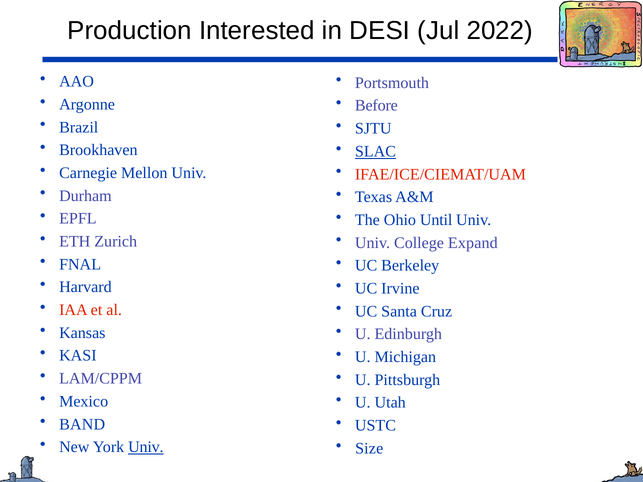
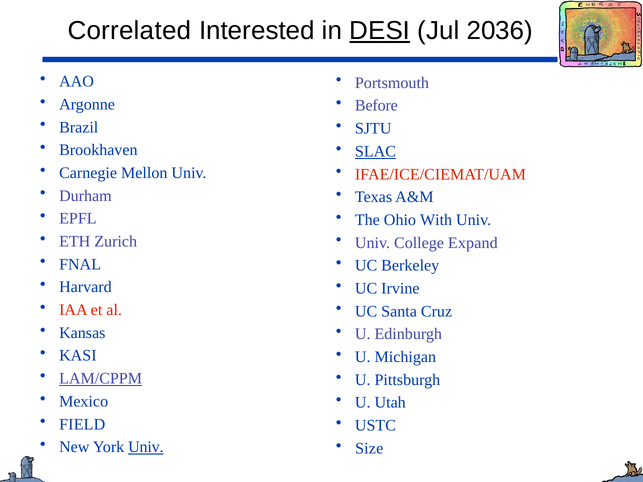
Production: Production -> Correlated
DESI underline: none -> present
2022: 2022 -> 2036
Until: Until -> With
LAM/CPPM underline: none -> present
BAND: BAND -> FIELD
